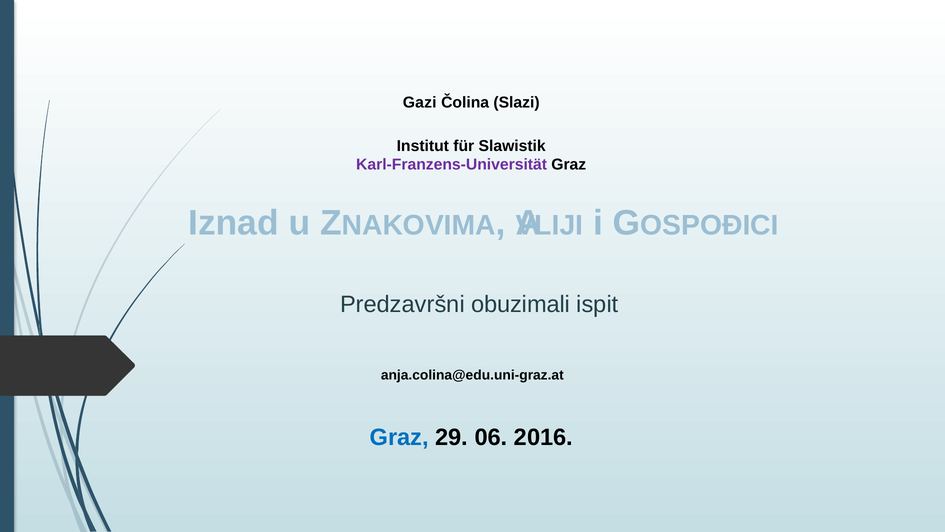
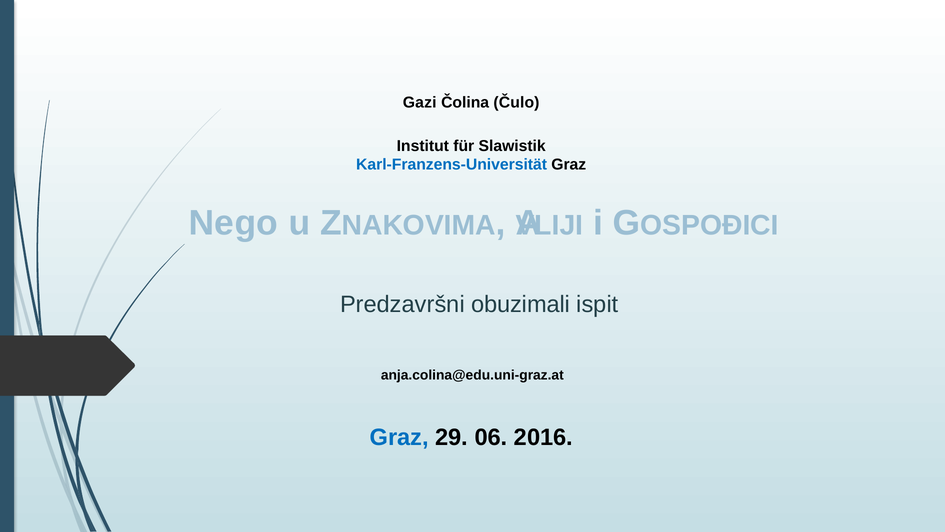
Slazi: Slazi -> Čulo
Karl-Franzens-Universität colour: purple -> blue
Iznad: Iznad -> Nego
